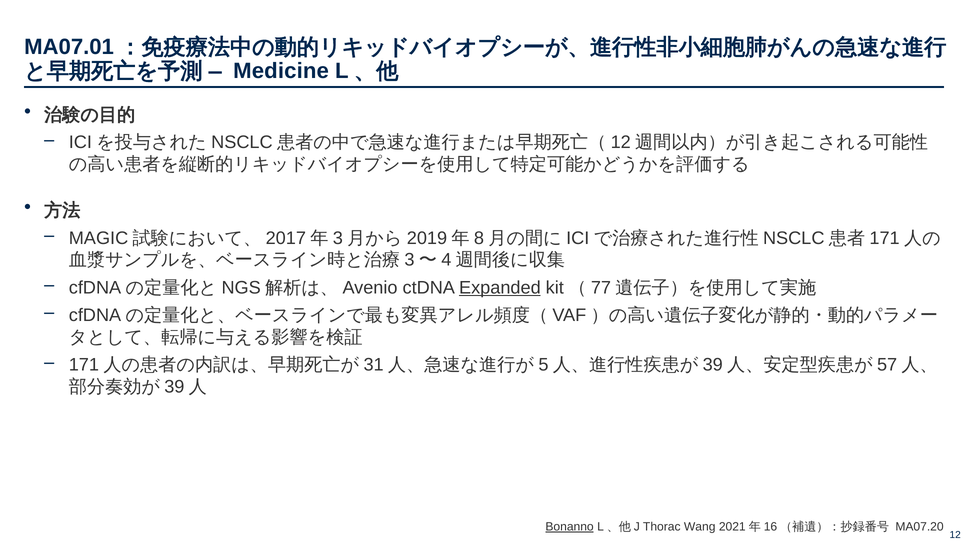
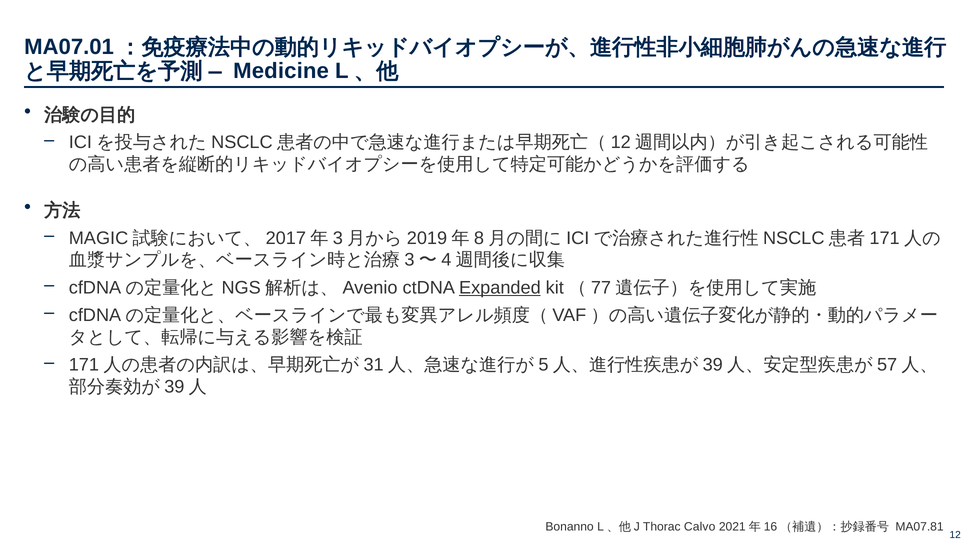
Bonanno underline: present -> none
Wang: Wang -> Calvo
MA07.20: MA07.20 -> MA07.81
